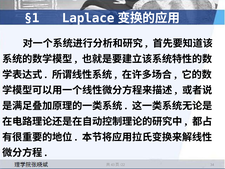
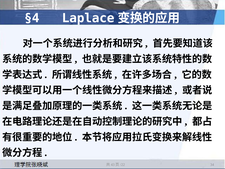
§1: §1 -> §4
